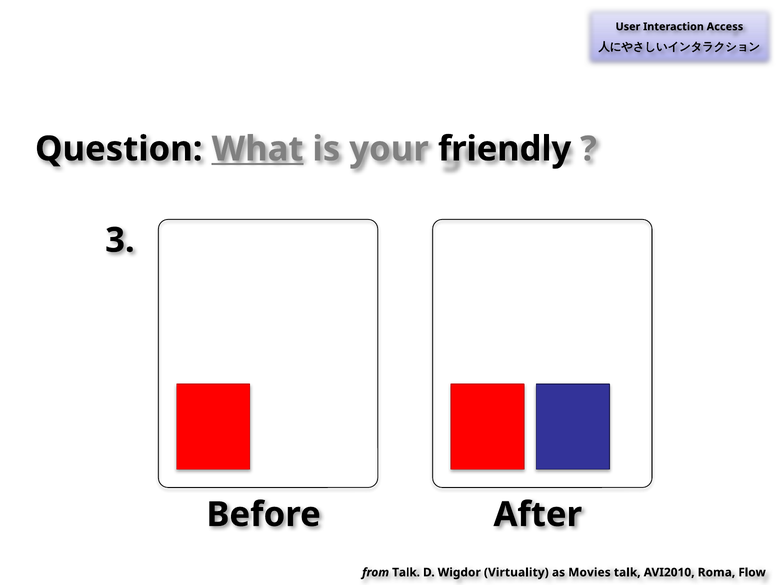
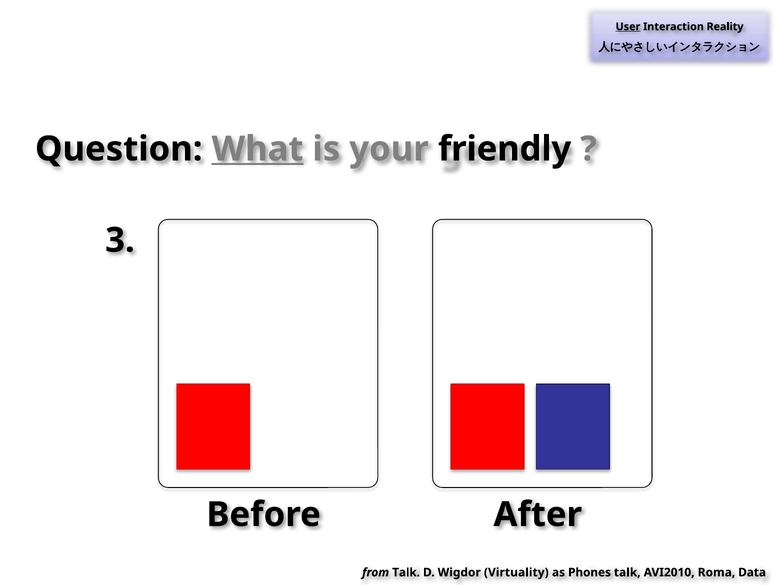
User underline: none -> present
Access: Access -> Reality
Movies: Movies -> Phones
Flow: Flow -> Data
